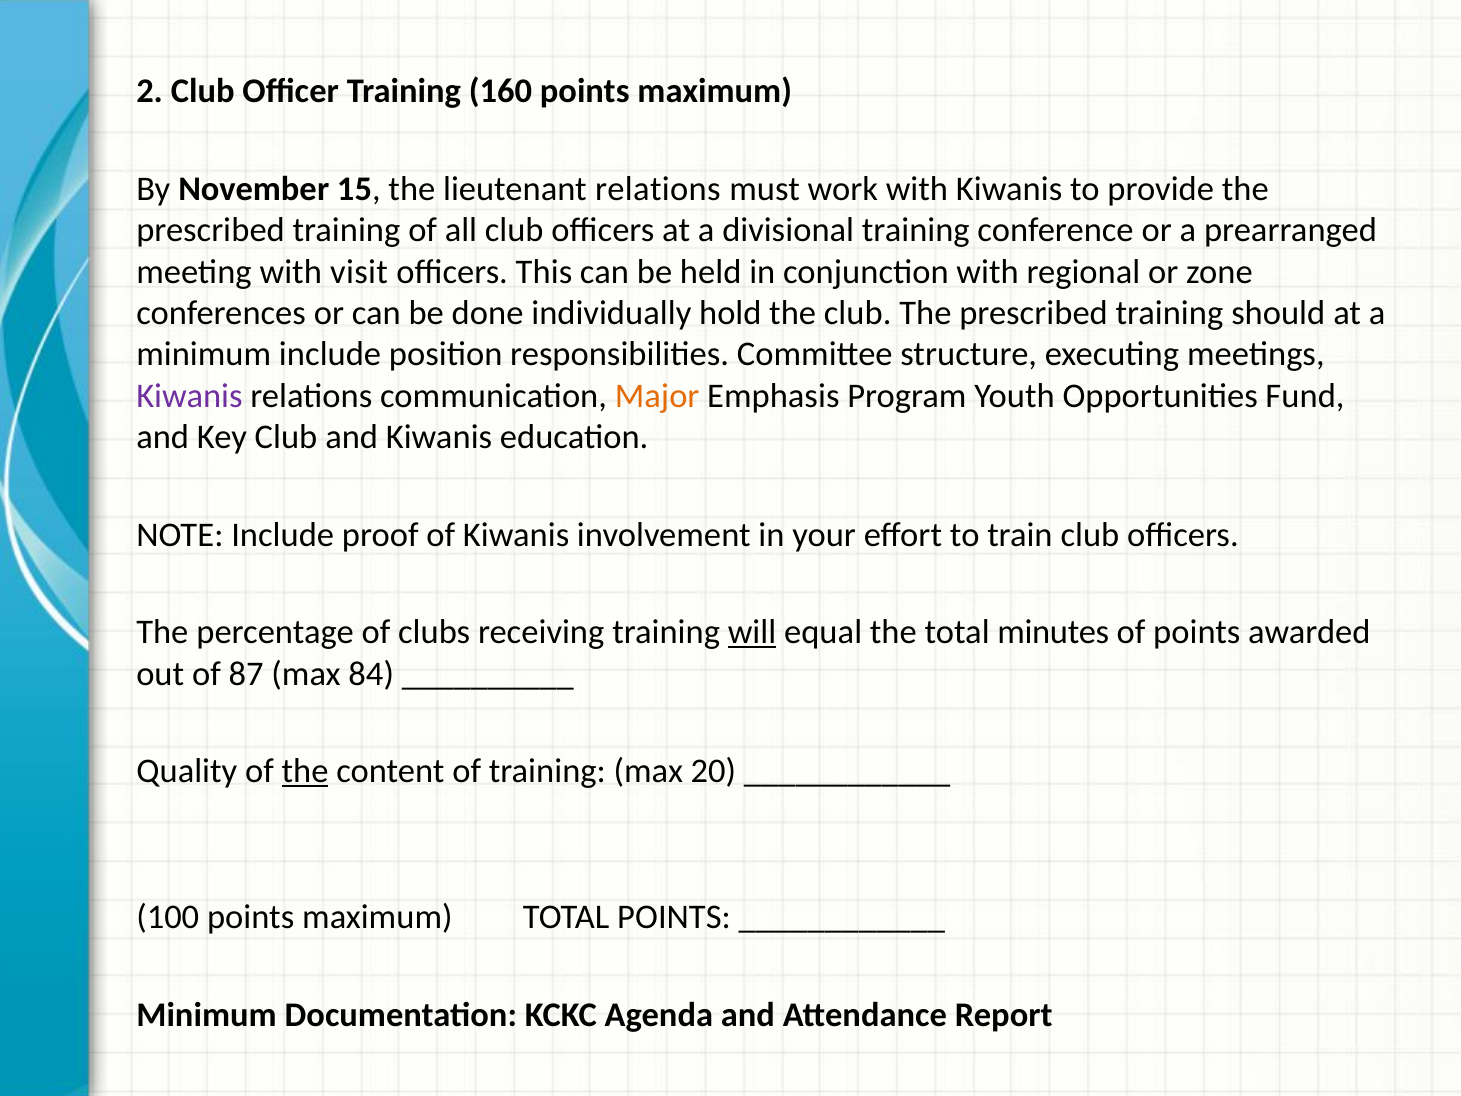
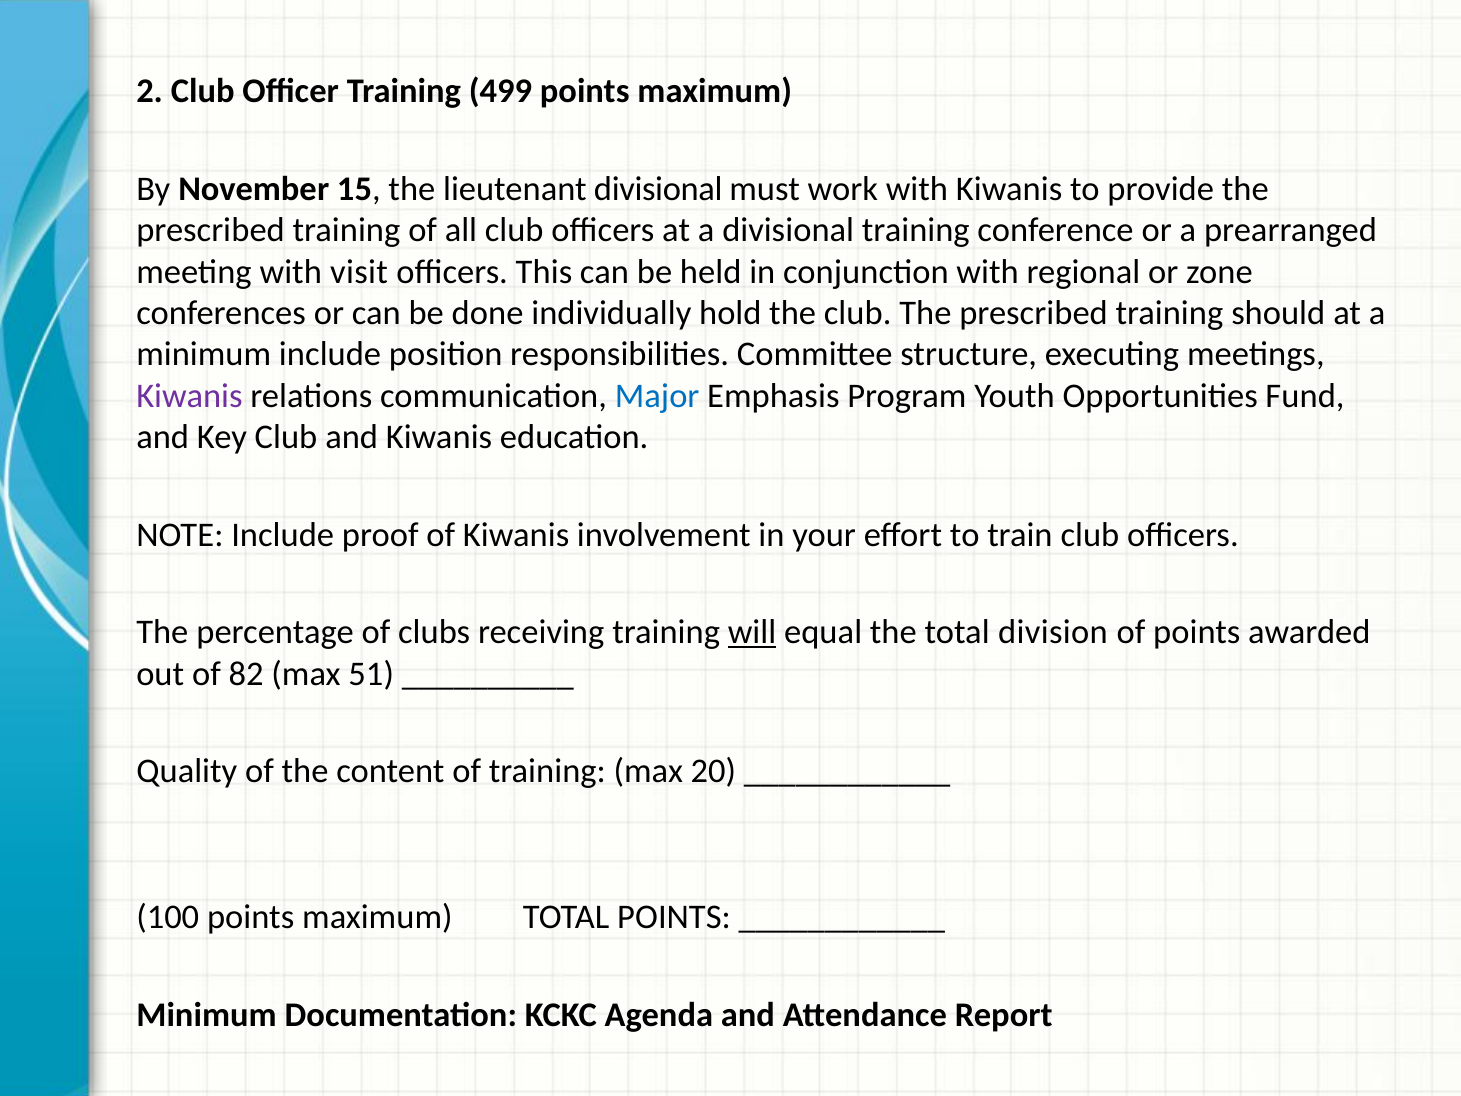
160: 160 -> 499
lieutenant relations: relations -> divisional
Major colour: orange -> blue
minutes: minutes -> division
87: 87 -> 82
84: 84 -> 51
the at (305, 771) underline: present -> none
